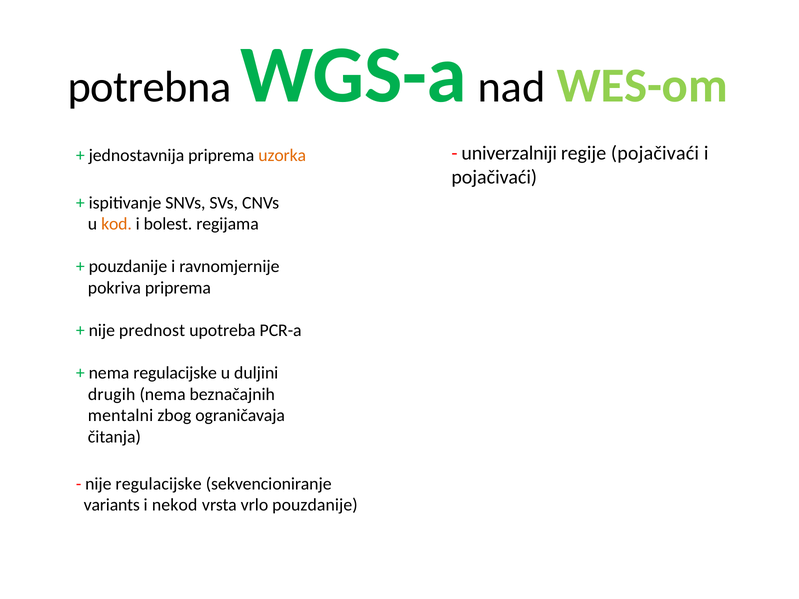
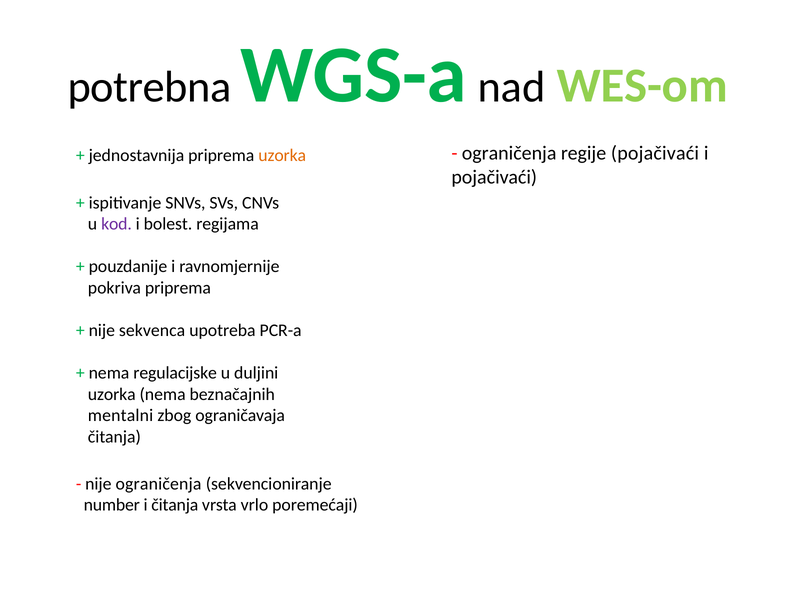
univerzalniji at (509, 153): univerzalniji -> ograničenja
kod colour: orange -> purple
prednost: prednost -> sekvenca
drugih at (112, 394): drugih -> uzorka
nije regulacijske: regulacijske -> ograničenja
variants: variants -> number
i nekod: nekod -> čitanja
vrlo pouzdanije: pouzdanije -> poremećaji
